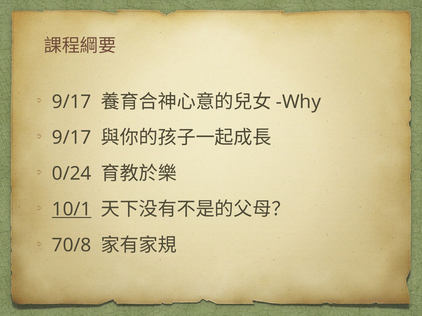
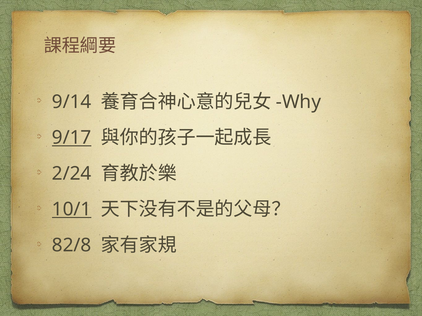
9/17 at (72, 102): 9/17 -> 9/14
9/17 at (72, 138) underline: none -> present
0/24: 0/24 -> 2/24
70/8: 70/8 -> 82/8
